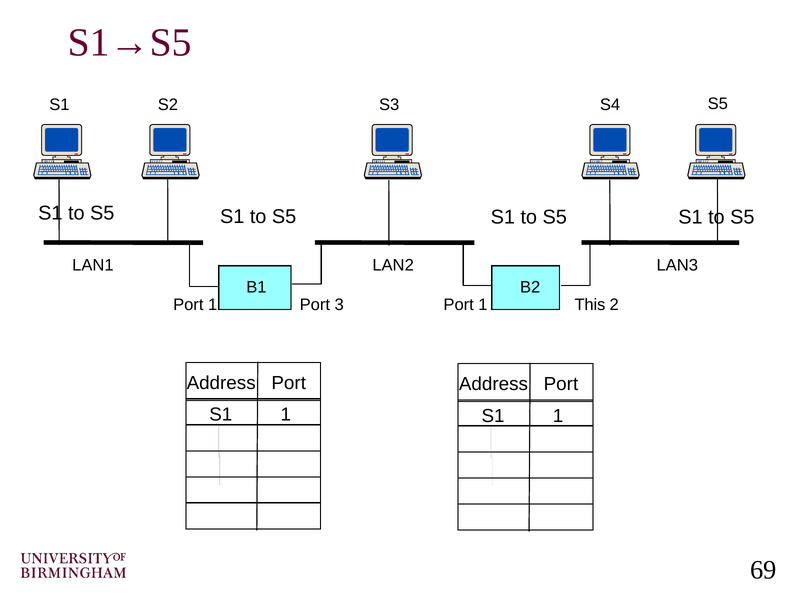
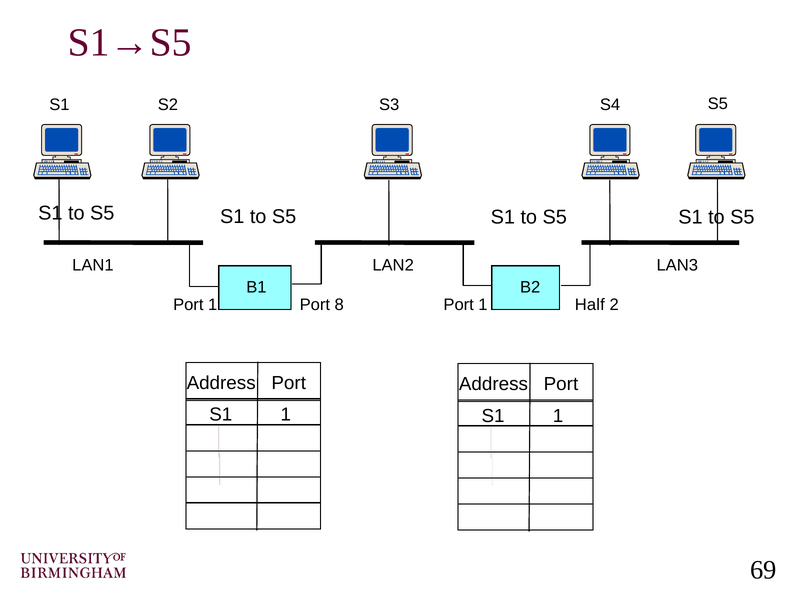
3: 3 -> 8
This: This -> Half
